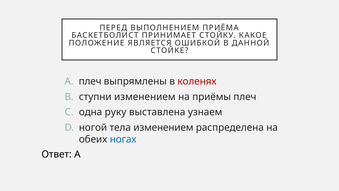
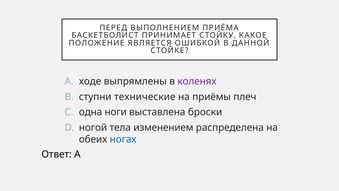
A плеч: плеч -> ходе
коленях colour: red -> purple
ступни изменением: изменением -> технические
руку: руку -> ноги
узнаем: узнаем -> броски
